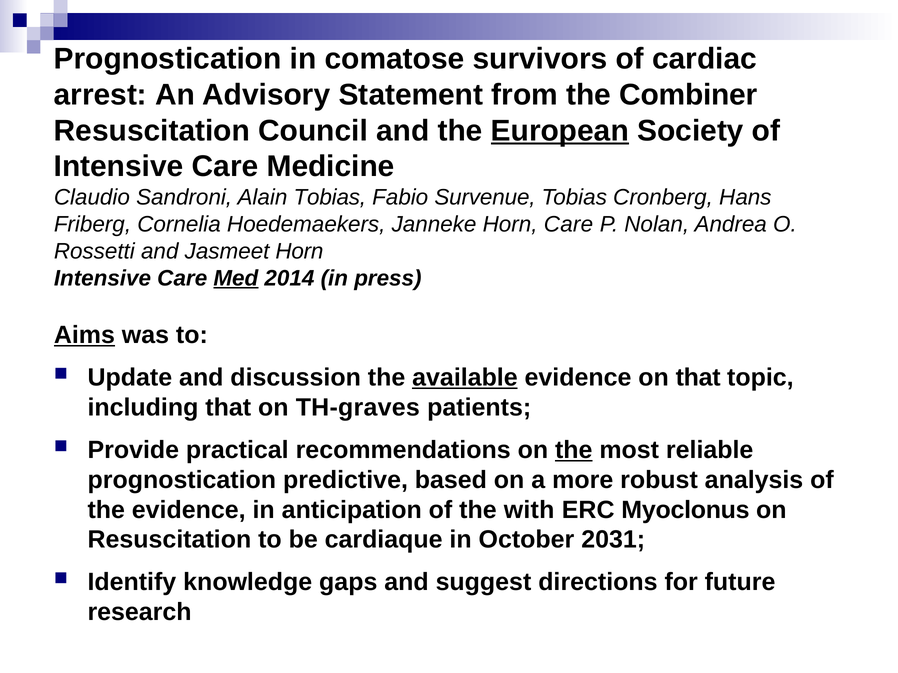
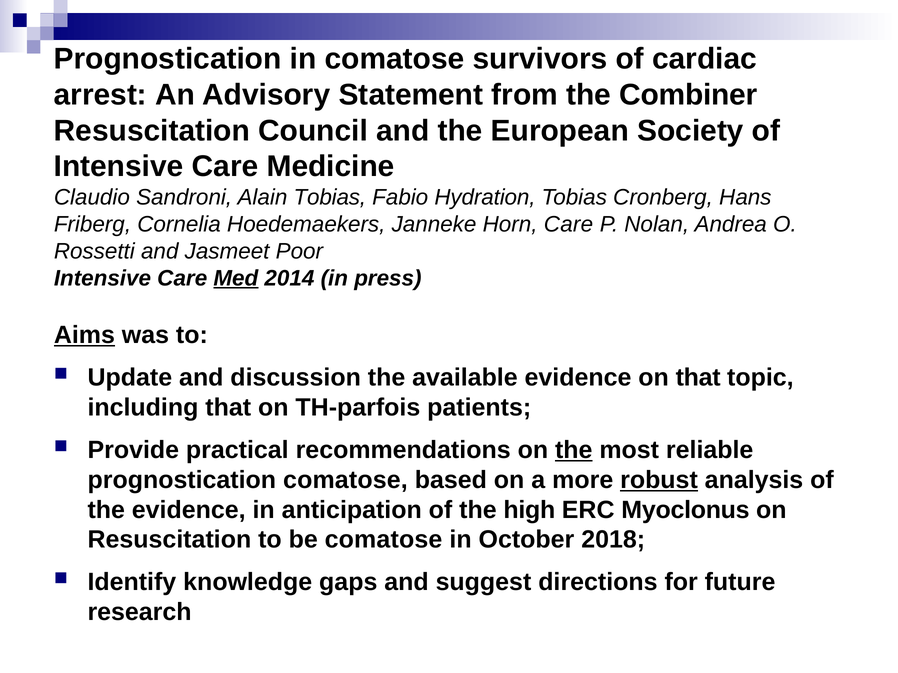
European underline: present -> none
Survenue: Survenue -> Hydration
Jasmeet Horn: Horn -> Poor
available underline: present -> none
TH-graves: TH-graves -> TH-parfois
prognostication predictive: predictive -> comatose
robust underline: none -> present
with: with -> high
be cardiaque: cardiaque -> comatose
2031: 2031 -> 2018
